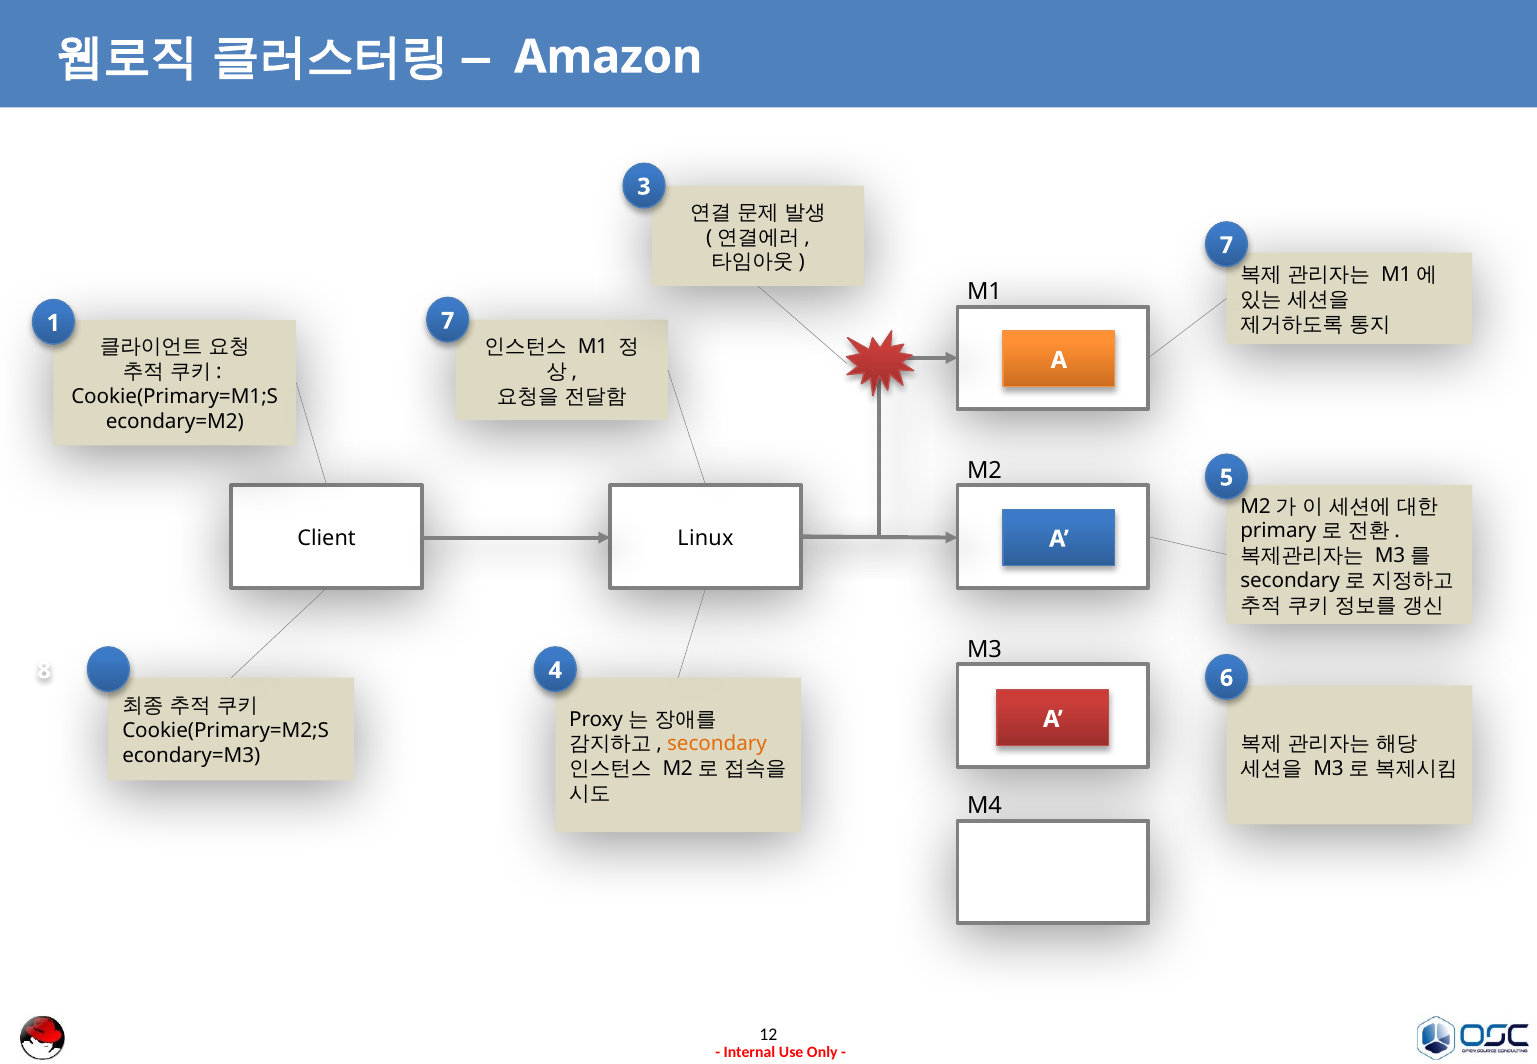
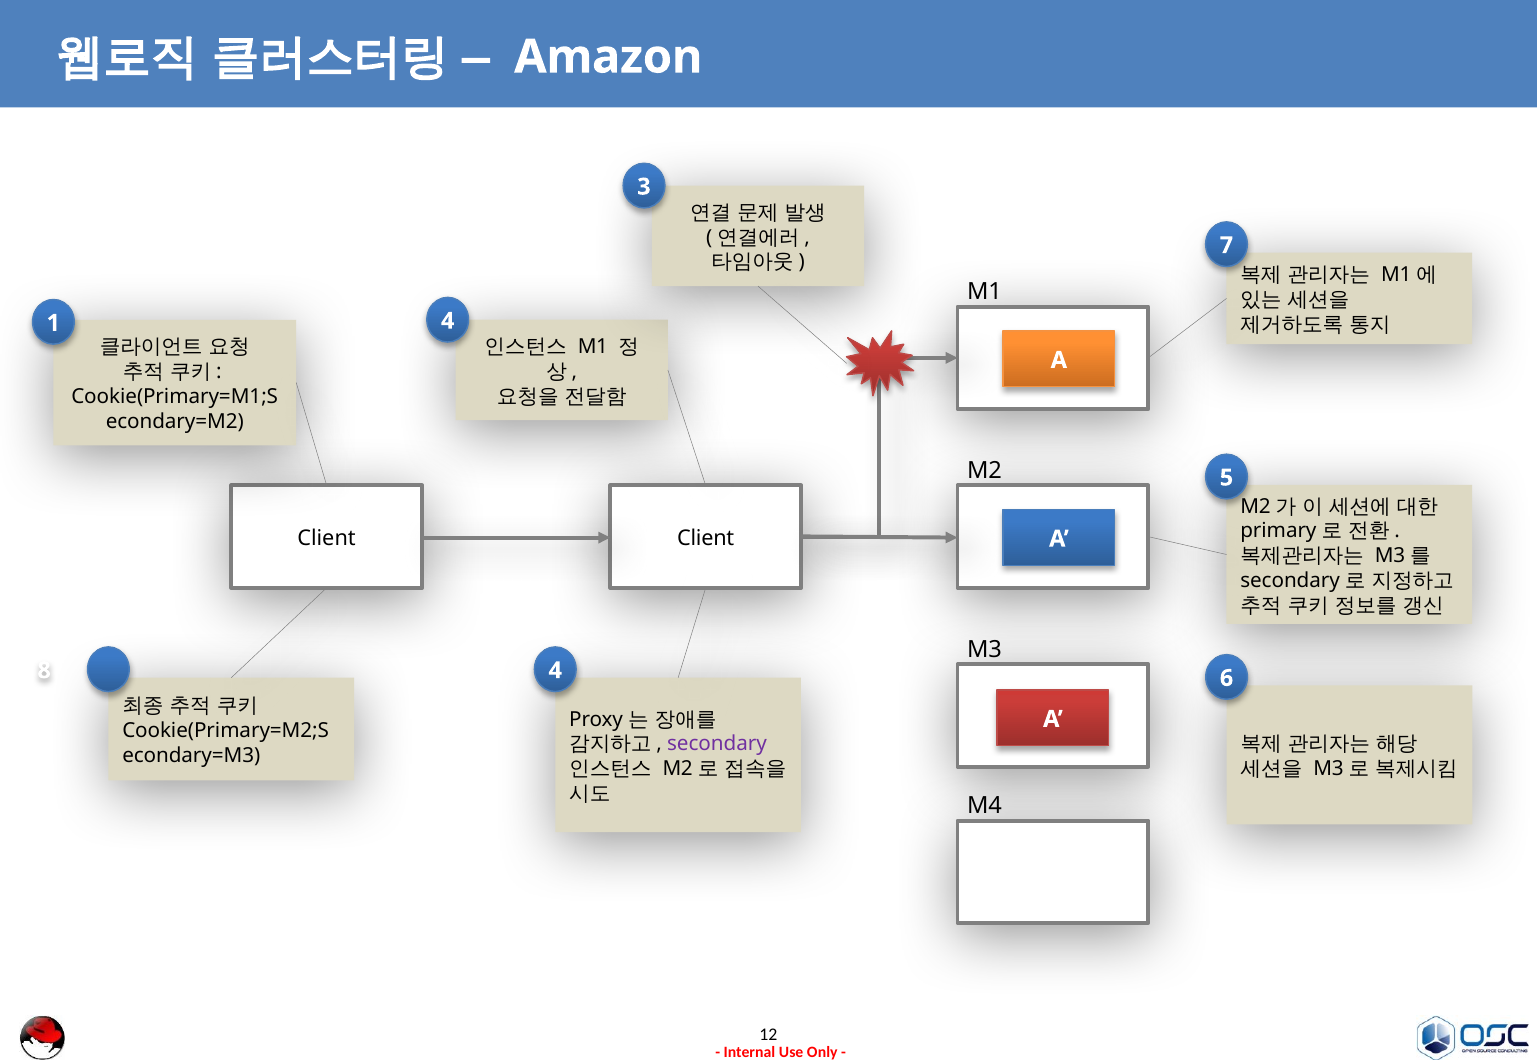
1 7: 7 -> 4
Client Linux: Linux -> Client
secondary colour: orange -> purple
